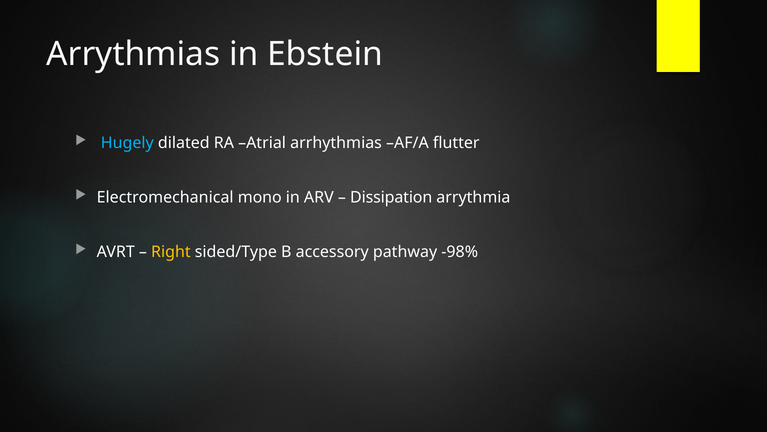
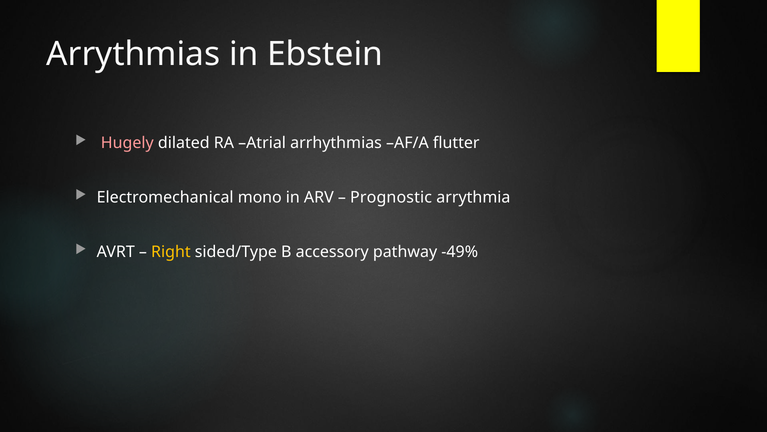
Hugely colour: light blue -> pink
Dissipation: Dissipation -> Prognostic
-98%: -98% -> -49%
